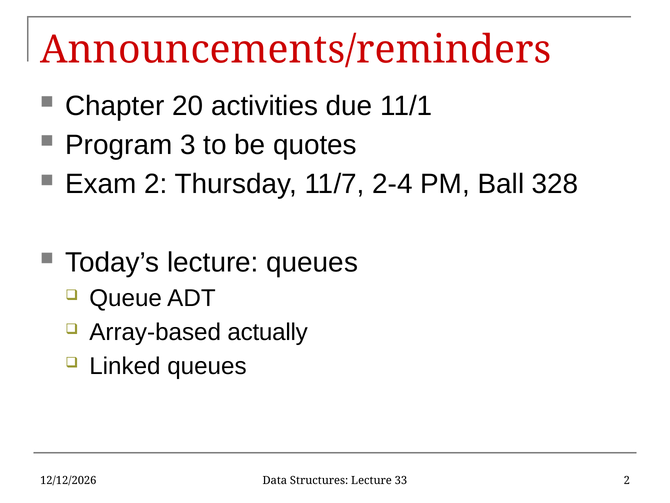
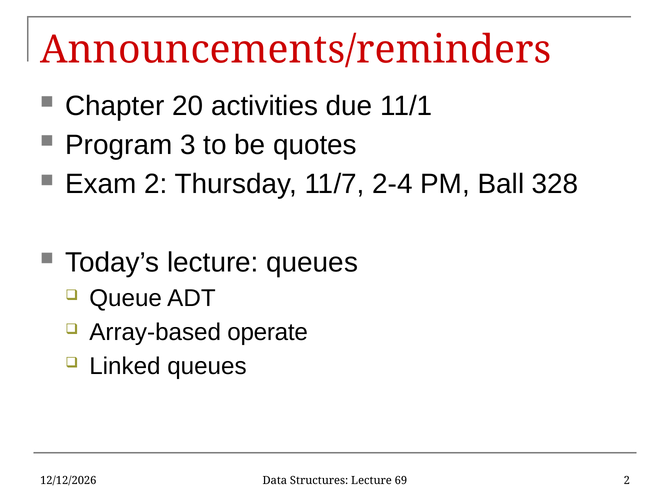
actually: actually -> operate
33: 33 -> 69
